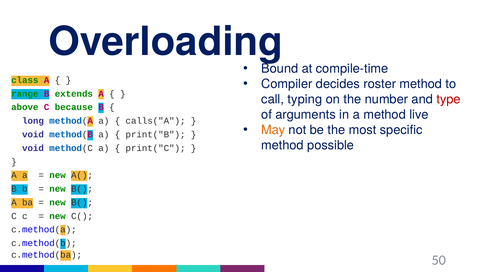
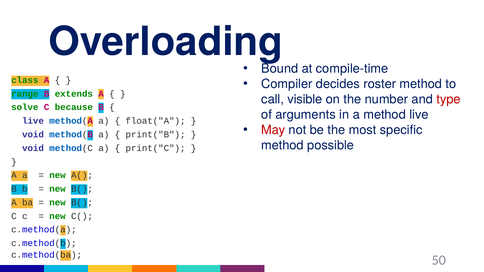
typing: typing -> visible
above: above -> solve
long at (33, 121): long -> live
calls("A: calls("A -> float("A
May colour: orange -> red
